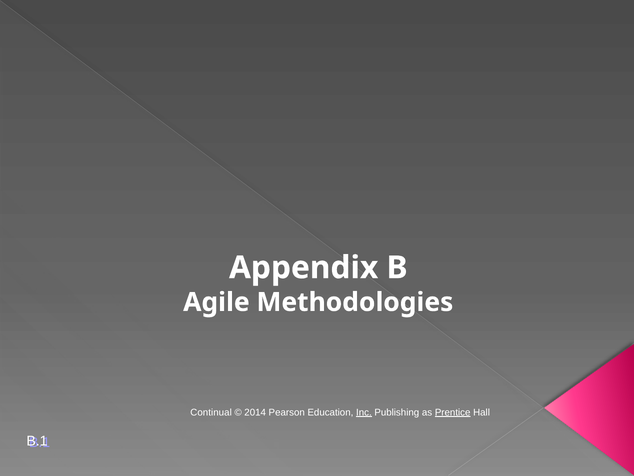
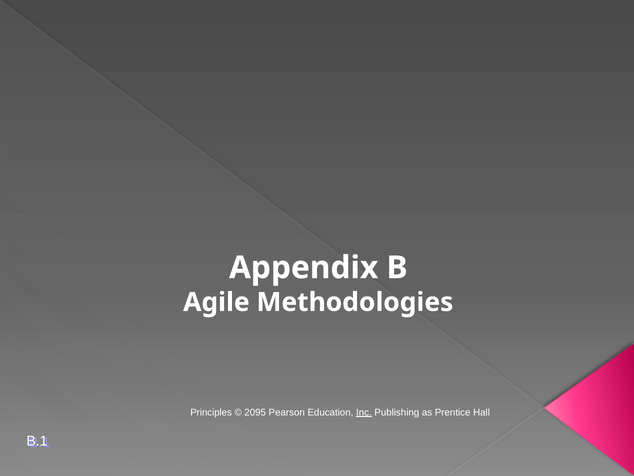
Continual: Continual -> Principles
2014: 2014 -> 2095
Prentice underline: present -> none
